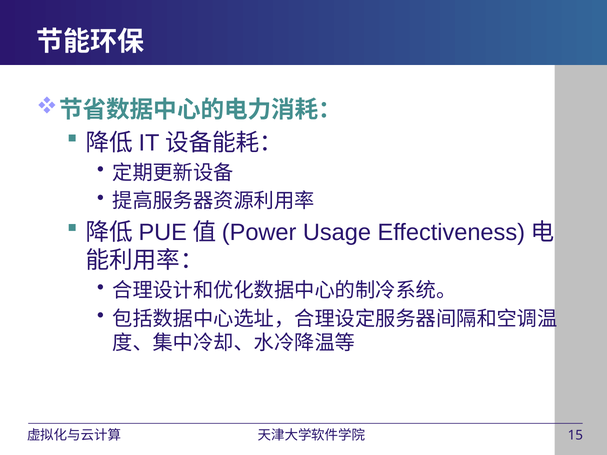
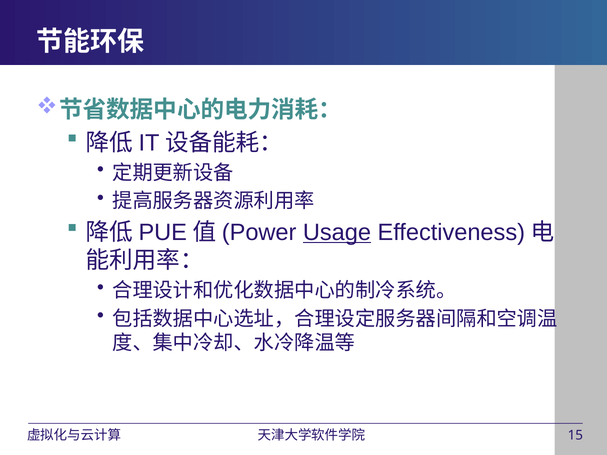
Usage underline: none -> present
